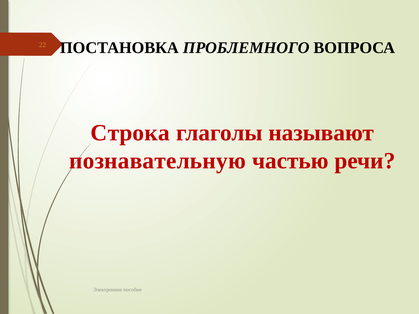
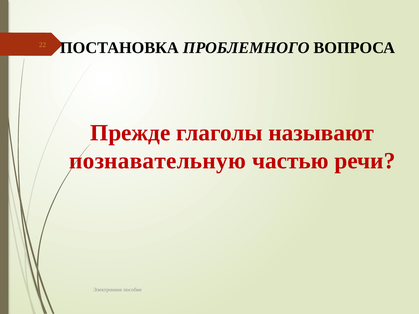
Строка: Строка -> Прежде
